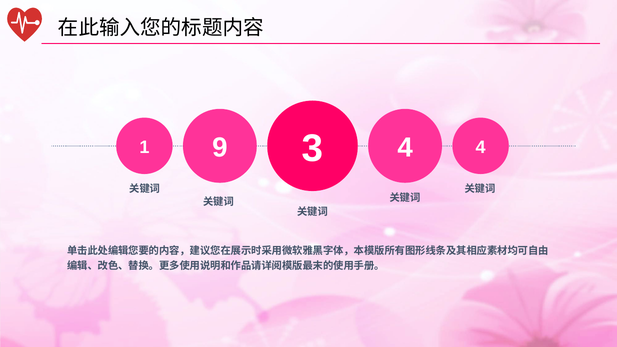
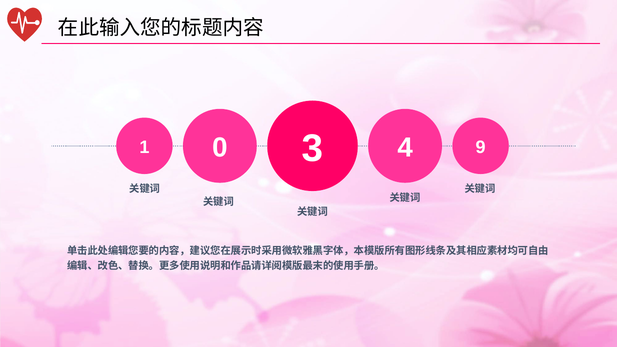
9: 9 -> 0
4 4: 4 -> 9
